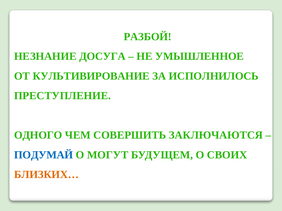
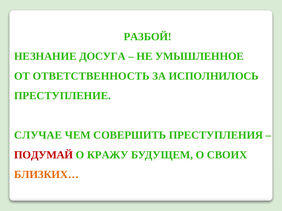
КУЛЬТИВИРОВАНИЕ: КУЛЬТИВИРОВАНИЕ -> ОТВЕТСТВЕННОСТЬ
ОДНОГО: ОДНОГО -> СЛУЧАЕ
ЗАКЛЮЧАЮТСЯ: ЗАКЛЮЧАЮТСЯ -> ПРЕСТУПЛЕНИЯ
ПОДУМАЙ colour: blue -> red
МОГУТ: МОГУТ -> КРАЖУ
